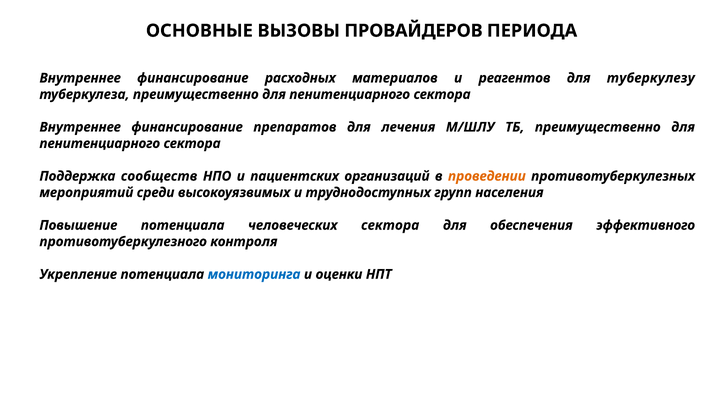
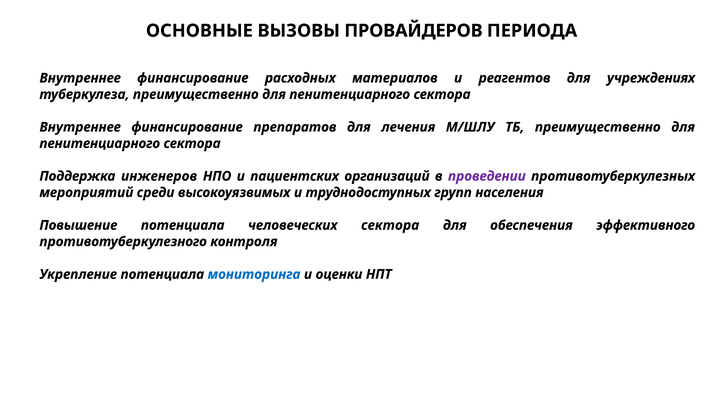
туберкулезу: туберкулезу -> учреждениях
сообществ: сообществ -> инженеров
проведении colour: orange -> purple
